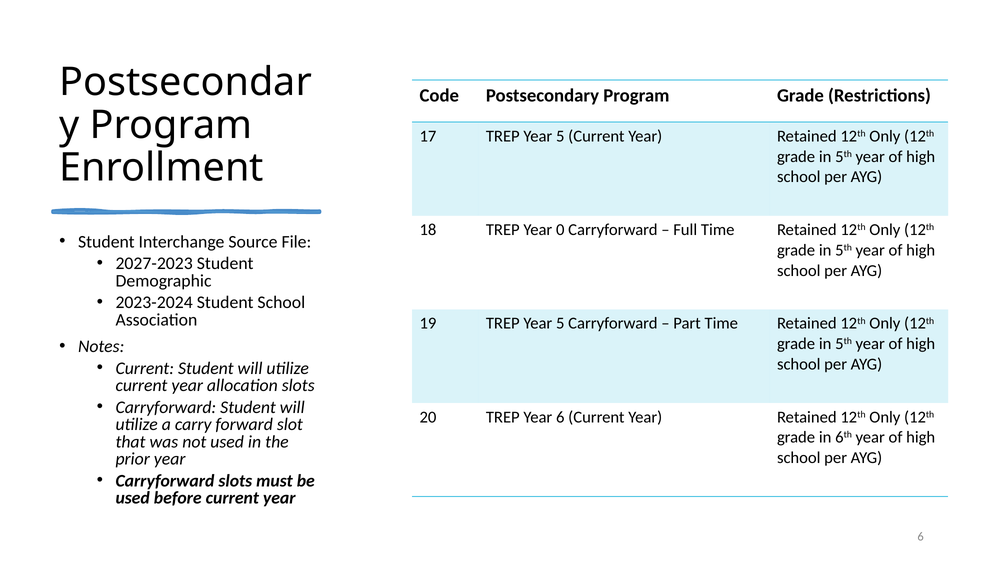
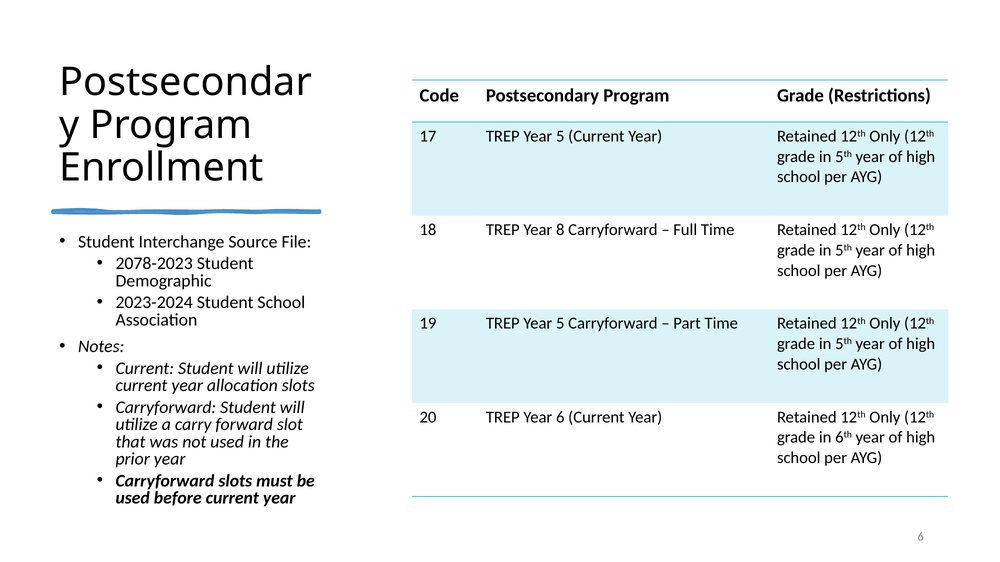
0: 0 -> 8
2027-2023: 2027-2023 -> 2078-2023
